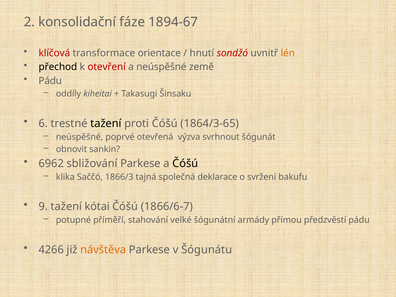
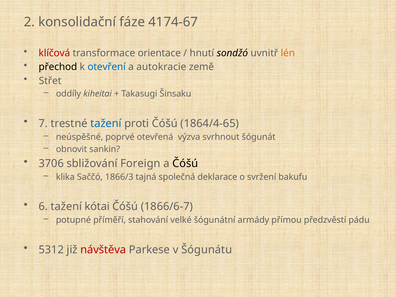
1894-67: 1894-67 -> 4174-67
sondžó colour: red -> black
otevření colour: red -> blue
a neúspěšné: neúspěšné -> autokracie
Pádu at (50, 81): Pádu -> Střet
6: 6 -> 7
tažení at (106, 123) colour: black -> blue
1864/3-65: 1864/3-65 -> 1864/4-65
6962: 6962 -> 3706
sbližování Parkese: Parkese -> Foreign
9: 9 -> 6
4266: 4266 -> 5312
návštěva colour: orange -> red
